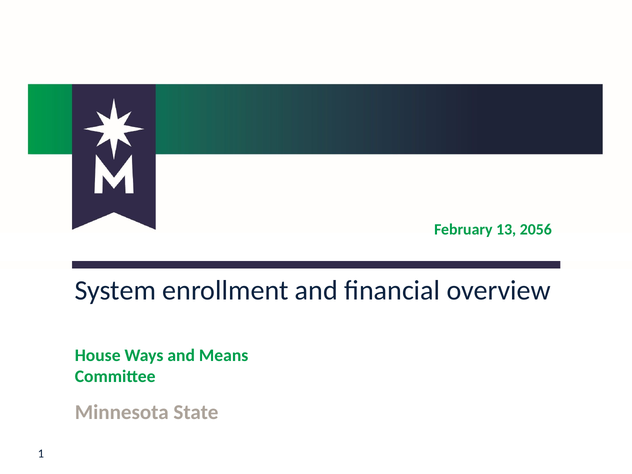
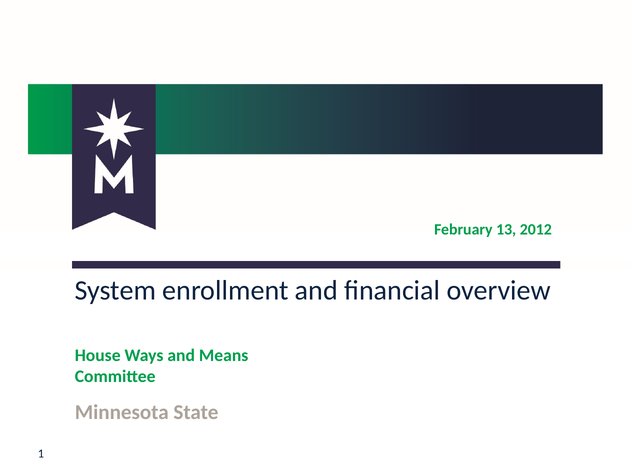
2056: 2056 -> 2012
